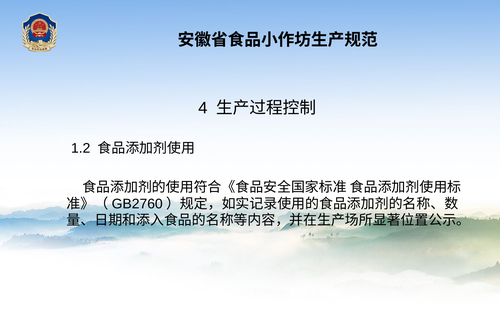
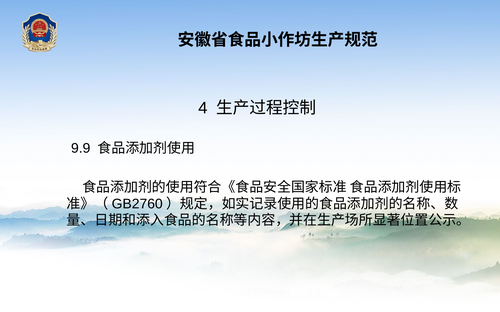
1.2: 1.2 -> 9.9
